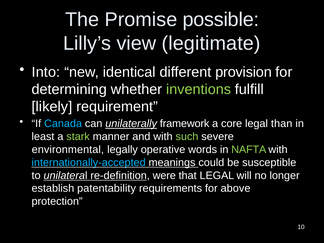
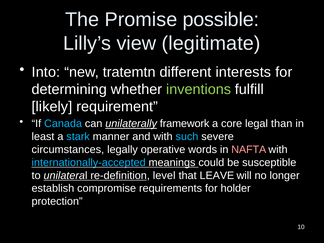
identical: identical -> tratemtn
provision: provision -> interests
stark colour: light green -> light blue
such colour: light green -> light blue
environmental: environmental -> circumstances
NAFTA colour: light green -> pink
were: were -> level
that LEGAL: LEGAL -> LEAVE
patentability: patentability -> compromise
above: above -> holder
